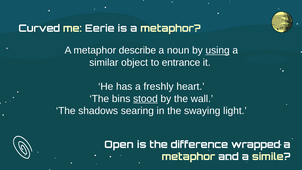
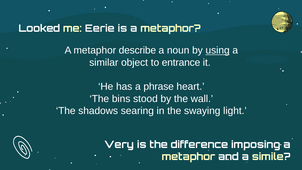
Curved: Curved -> Looked
freshly: freshly -> phrase
stood underline: present -> none
Open: Open -> Very
wrapped: wrapped -> imposing
